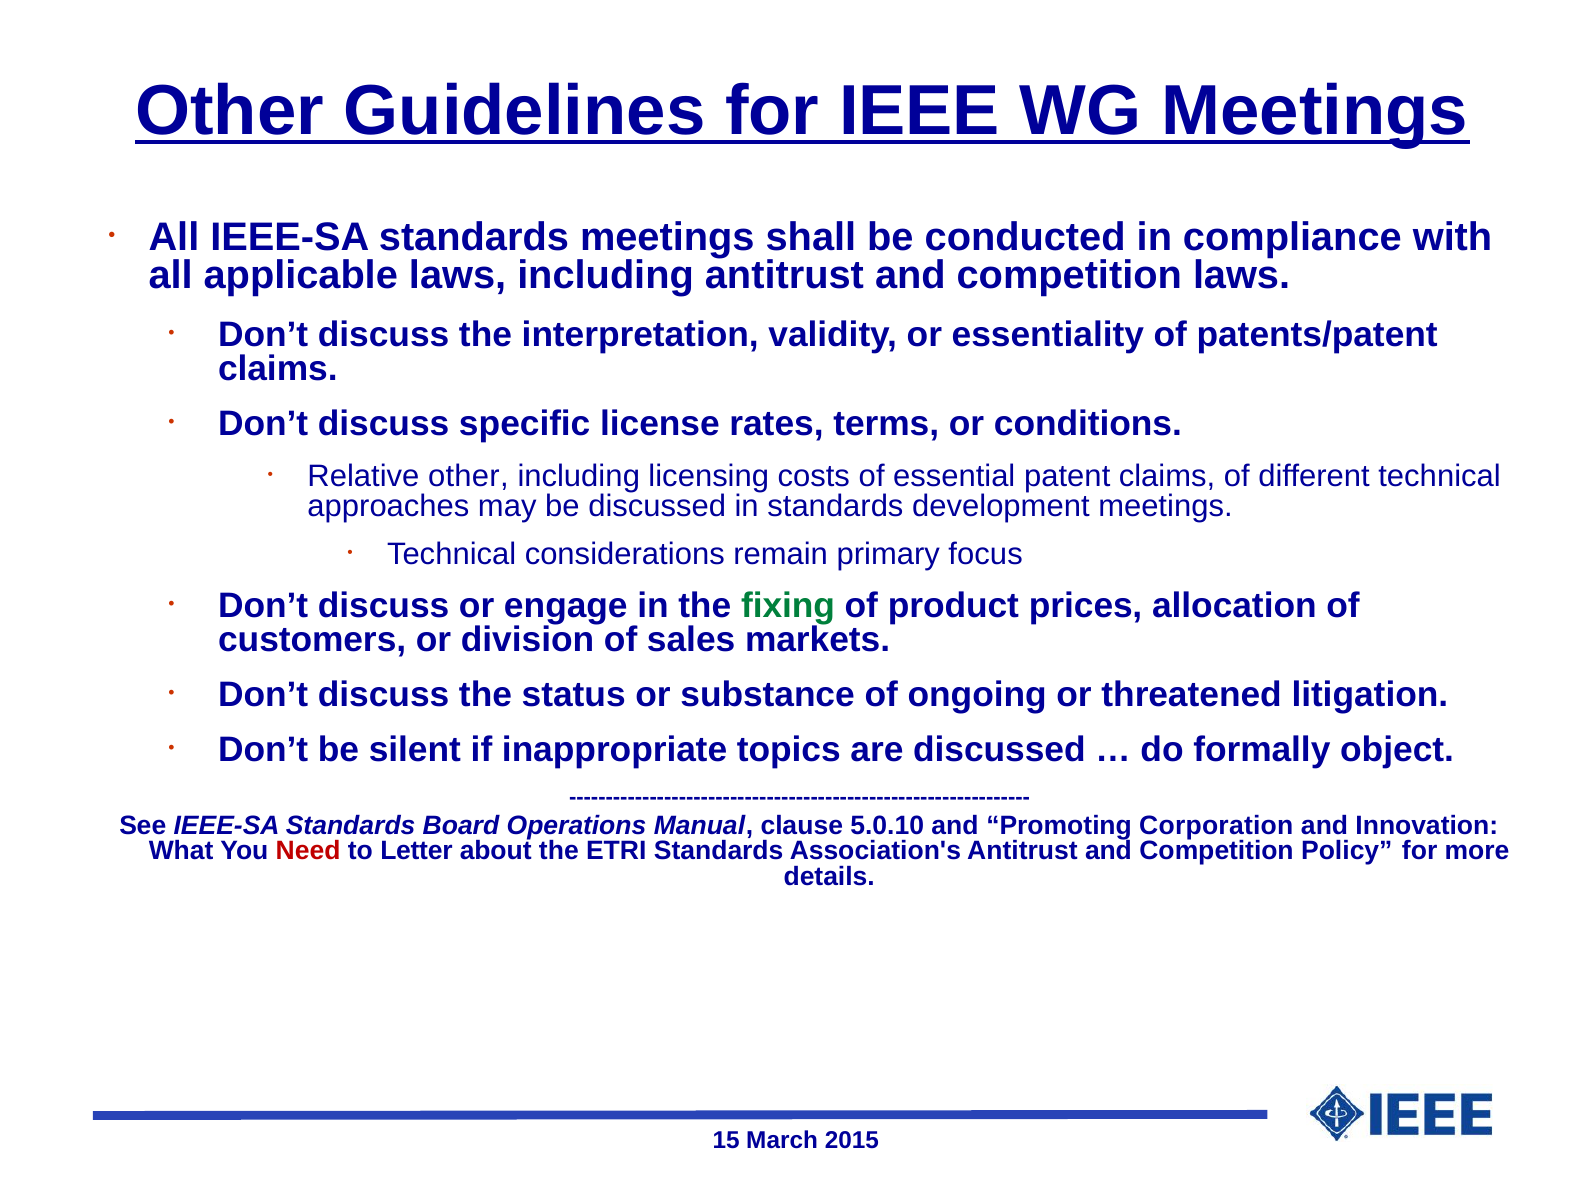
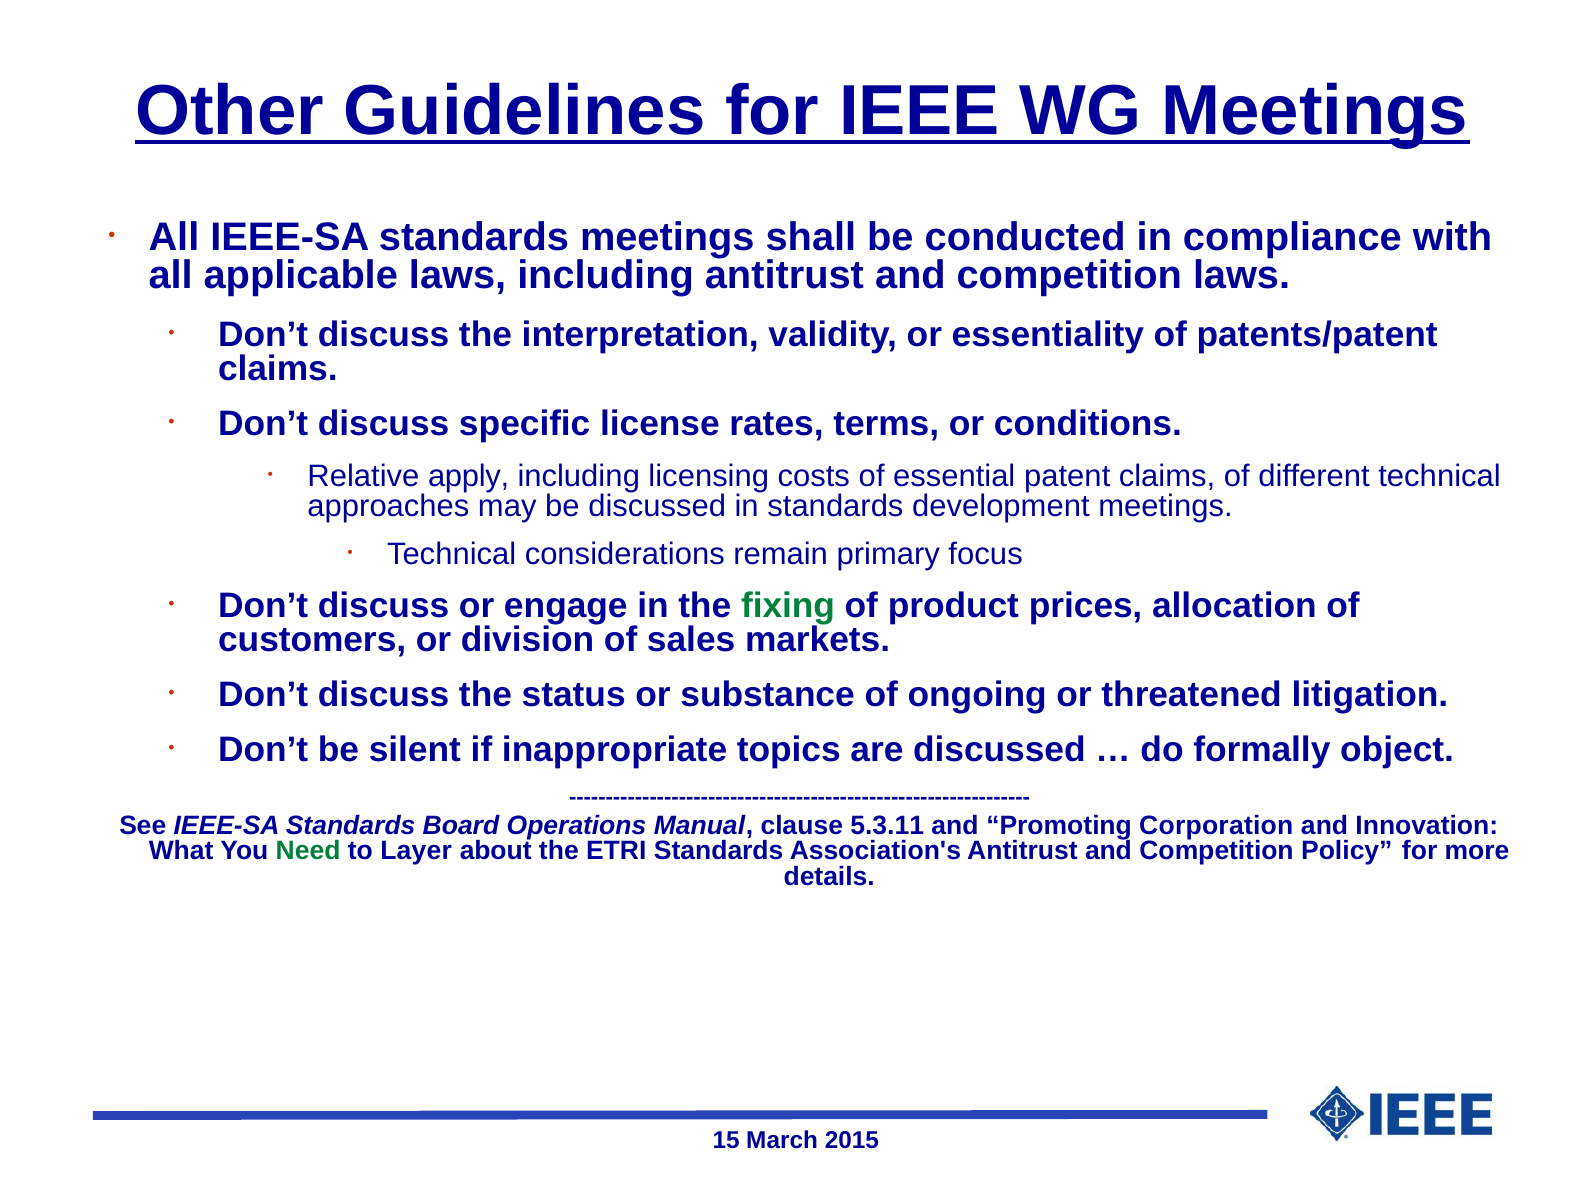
Relative other: other -> apply
5.0.10: 5.0.10 -> 5.3.11
Need colour: red -> green
Letter: Letter -> Layer
